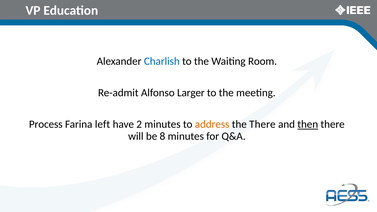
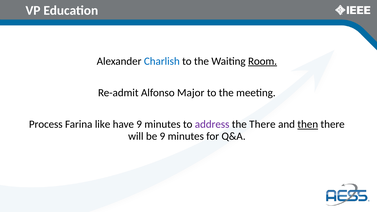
Room underline: none -> present
Larger: Larger -> Major
left: left -> like
have 2: 2 -> 9
address colour: orange -> purple
be 8: 8 -> 9
